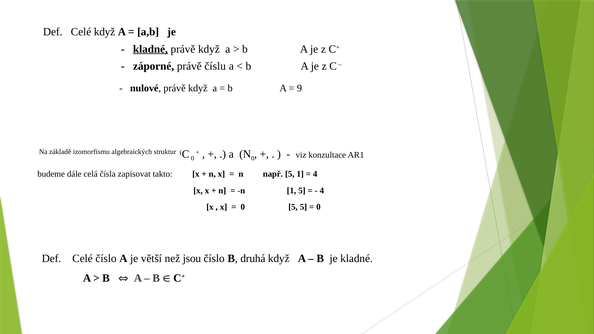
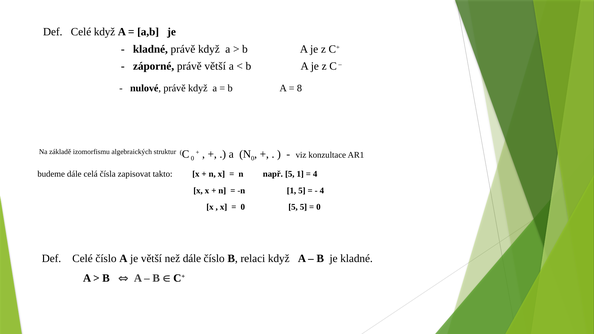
kladné at (150, 49) underline: present -> none
právě číslu: číslu -> větší
9: 9 -> 8
než jsou: jsou -> dále
druhá: druhá -> relaci
